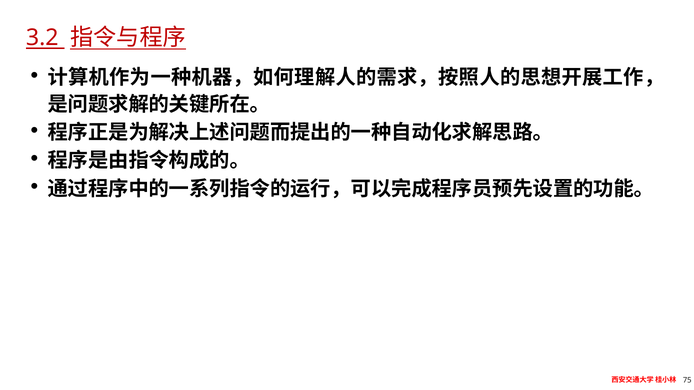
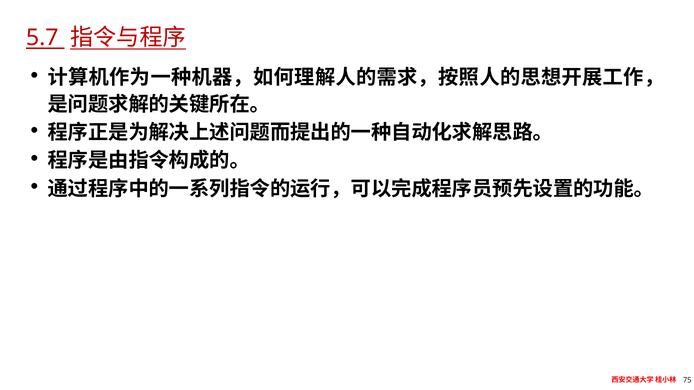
3.2: 3.2 -> 5.7
